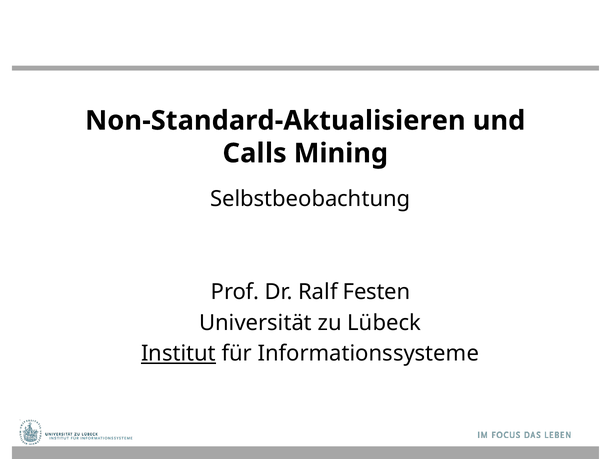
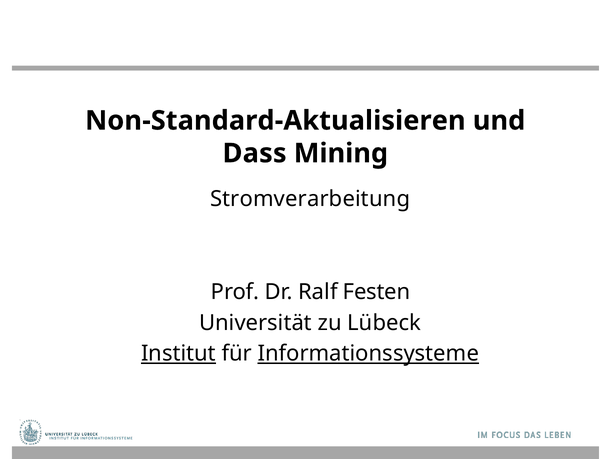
Calls: Calls -> Dass
Selbstbeobachtung: Selbstbeobachtung -> Stromverarbeitung
Informationssysteme underline: none -> present
